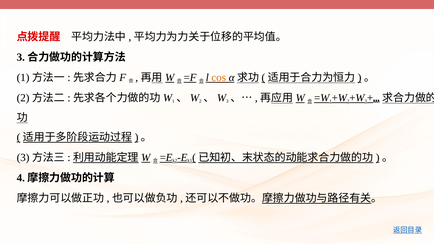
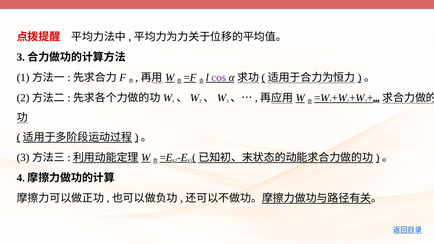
cos colour: orange -> purple
